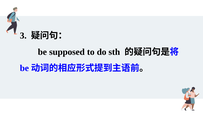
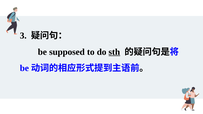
sth underline: none -> present
